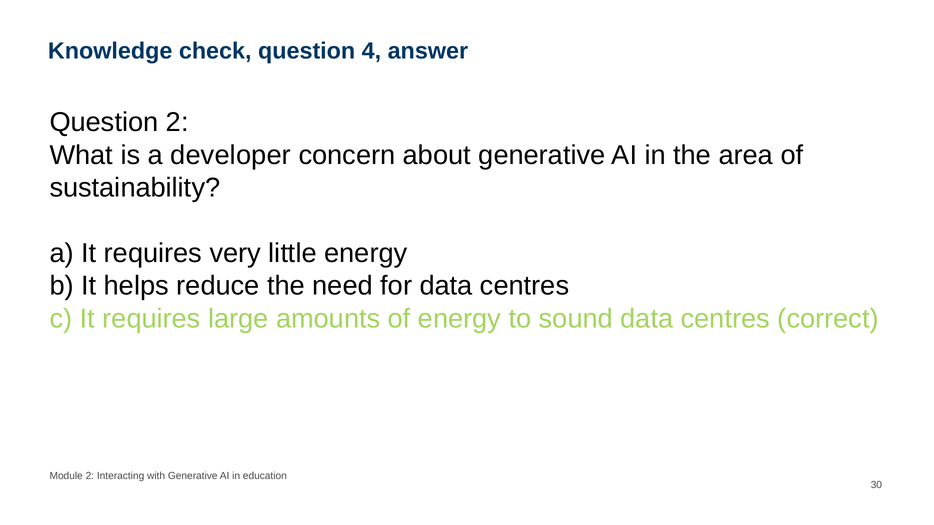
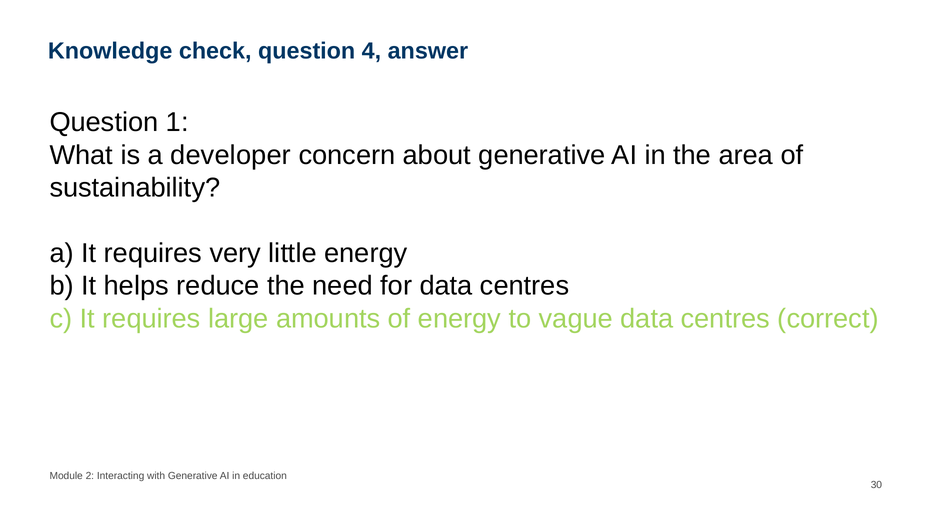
Question 2: 2 -> 1
sound: sound -> vague
